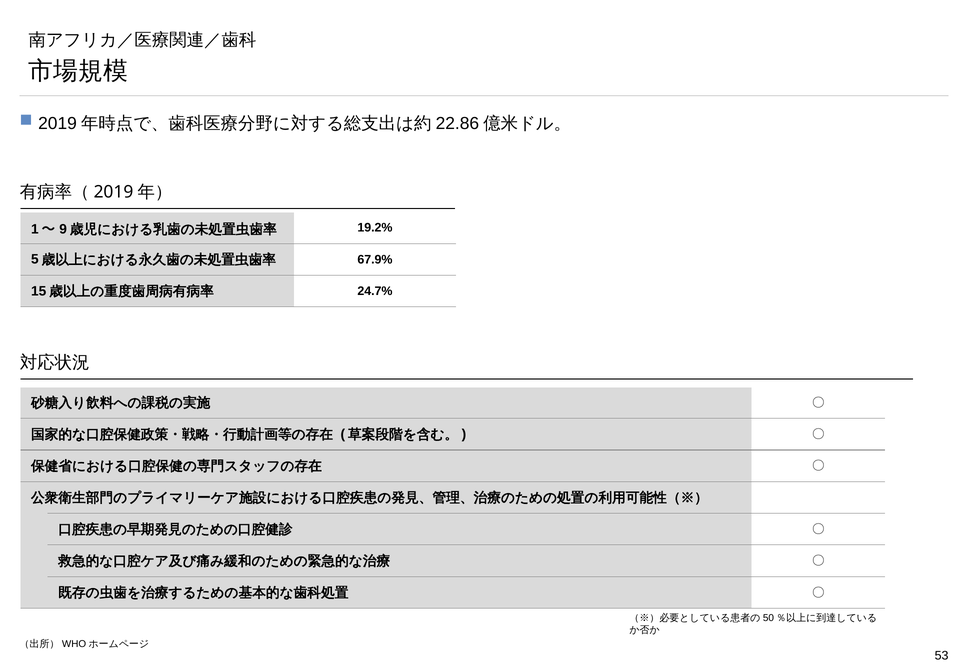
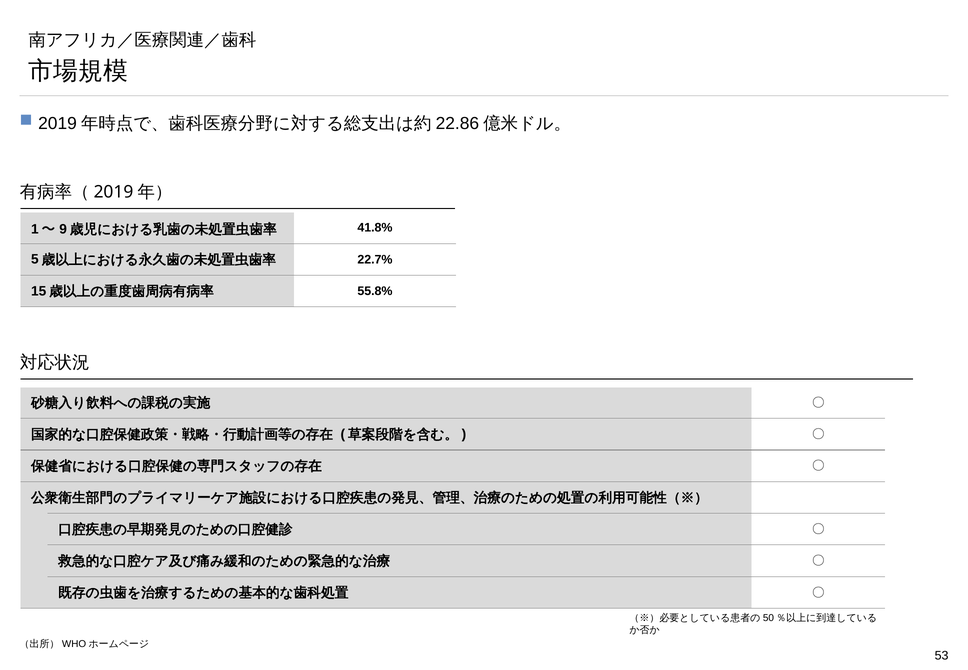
19.2%: 19.2% -> 41.8%
67.9%: 67.9% -> 22.7%
24.7%: 24.7% -> 55.8%
